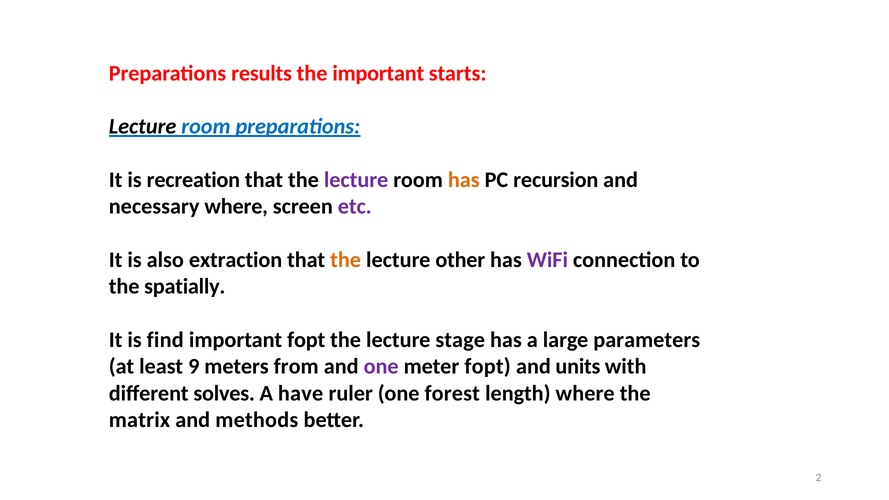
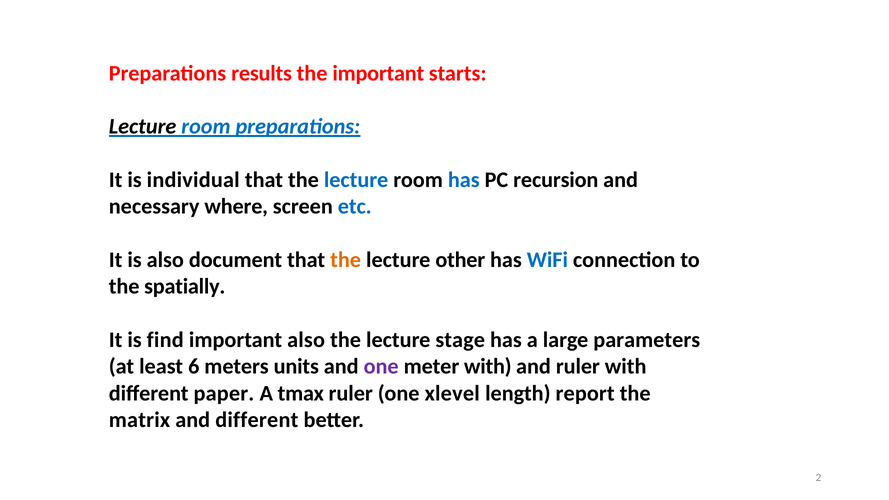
recreation: recreation -> individual
lecture at (356, 180) colour: purple -> blue
has at (464, 180) colour: orange -> blue
etc colour: purple -> blue
extraction: extraction -> document
WiFi colour: purple -> blue
important fopt: fopt -> also
9: 9 -> 6
from: from -> units
meter fopt: fopt -> with
and units: units -> ruler
solves: solves -> paper
have: have -> tmax
forest: forest -> xlevel
length where: where -> report
and methods: methods -> different
